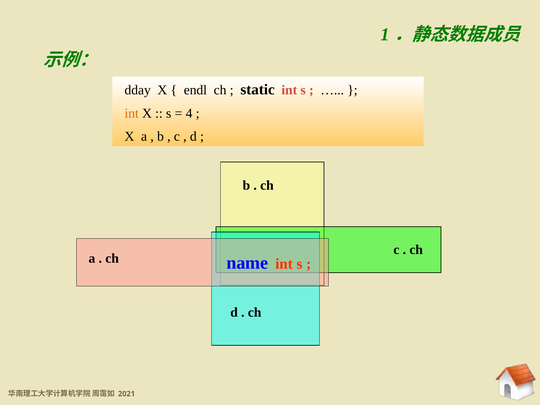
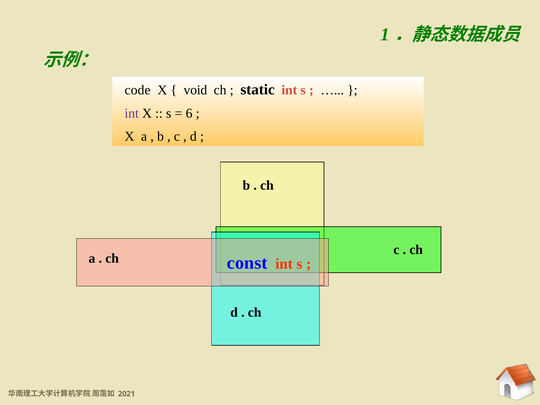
dday: dday -> code
endl: endl -> void
int at (132, 113) colour: orange -> purple
4: 4 -> 6
name: name -> const
